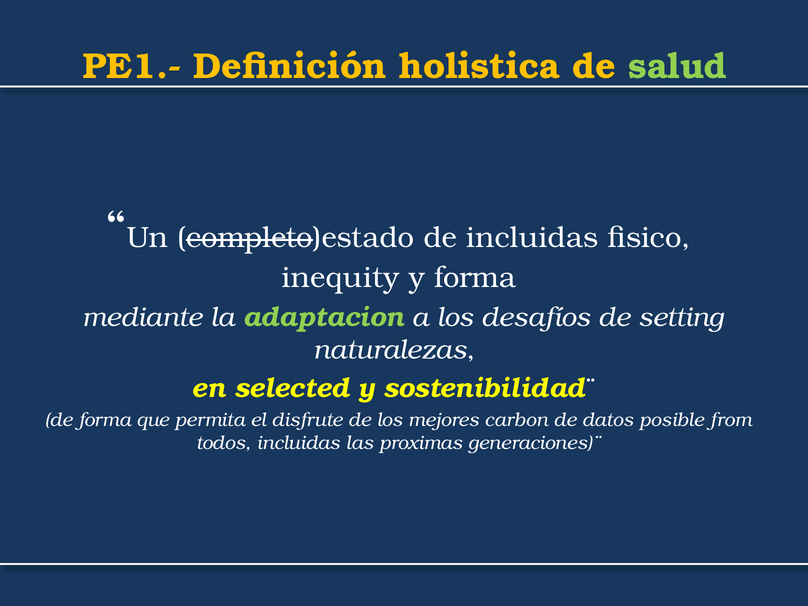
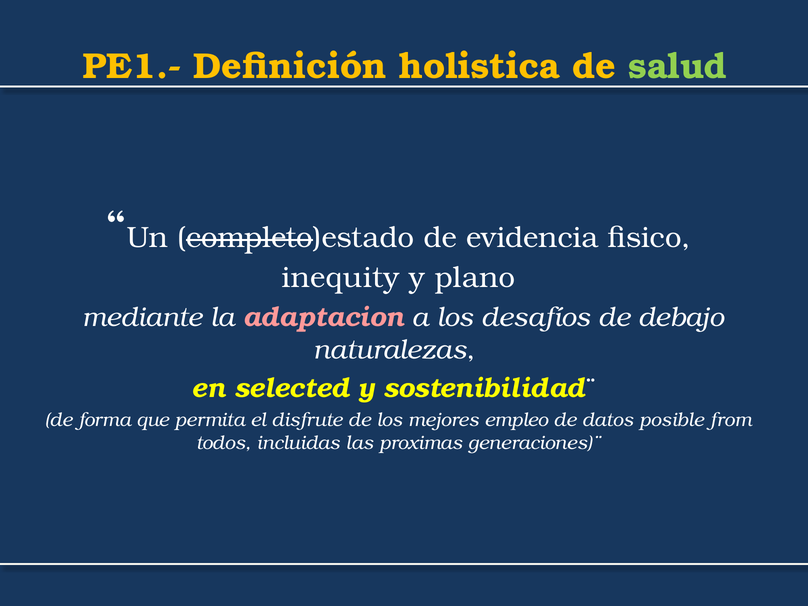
de incluidas: incluidas -> evidencia
y forma: forma -> plano
adaptacion colour: light green -> pink
setting: setting -> debajo
carbon: carbon -> empleo
